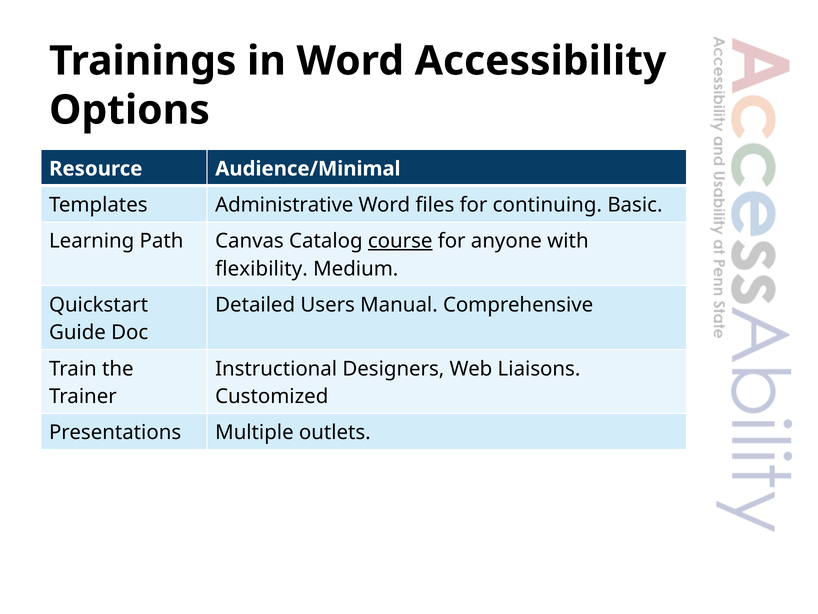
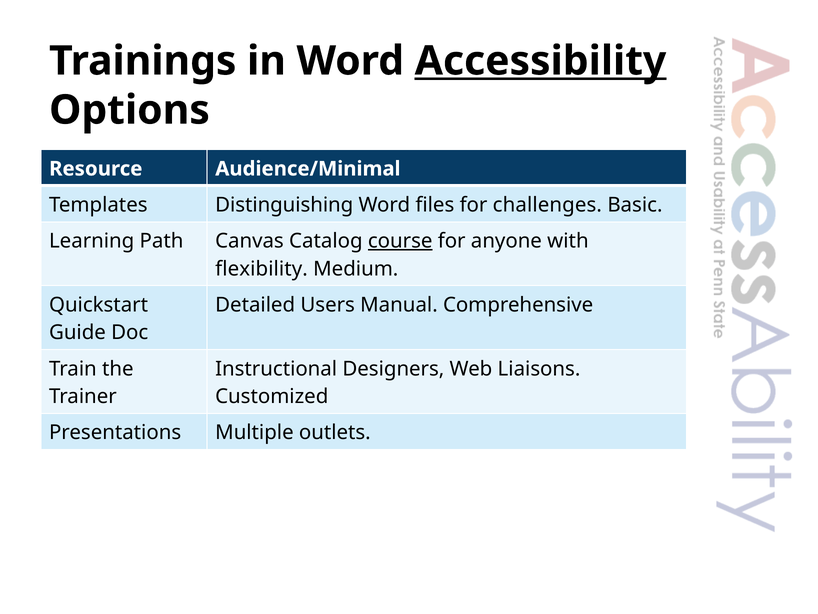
Accessibility underline: none -> present
Administrative: Administrative -> Distinguishing
continuing: continuing -> challenges
